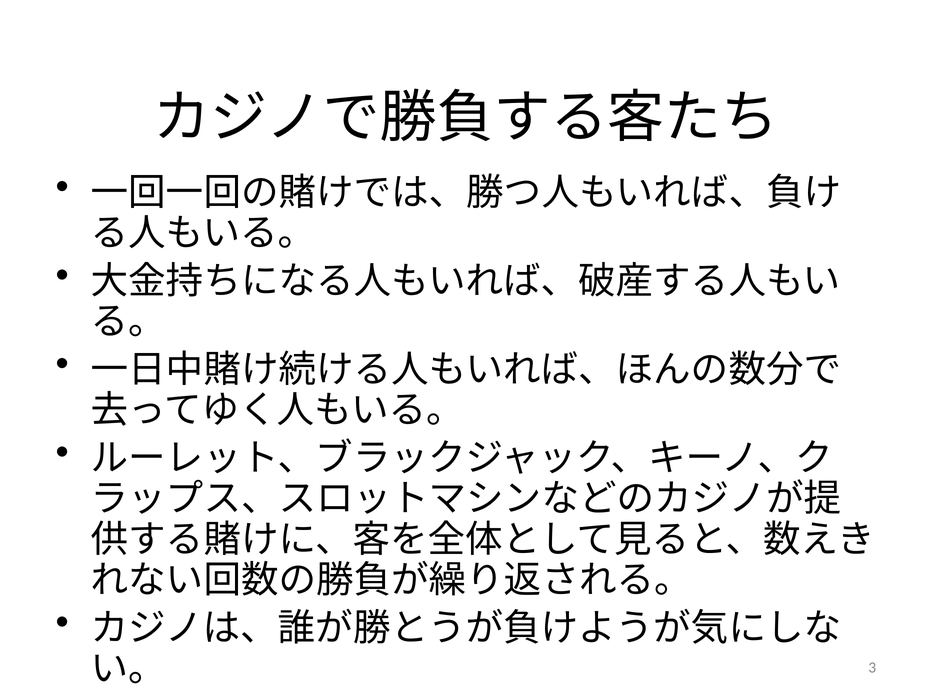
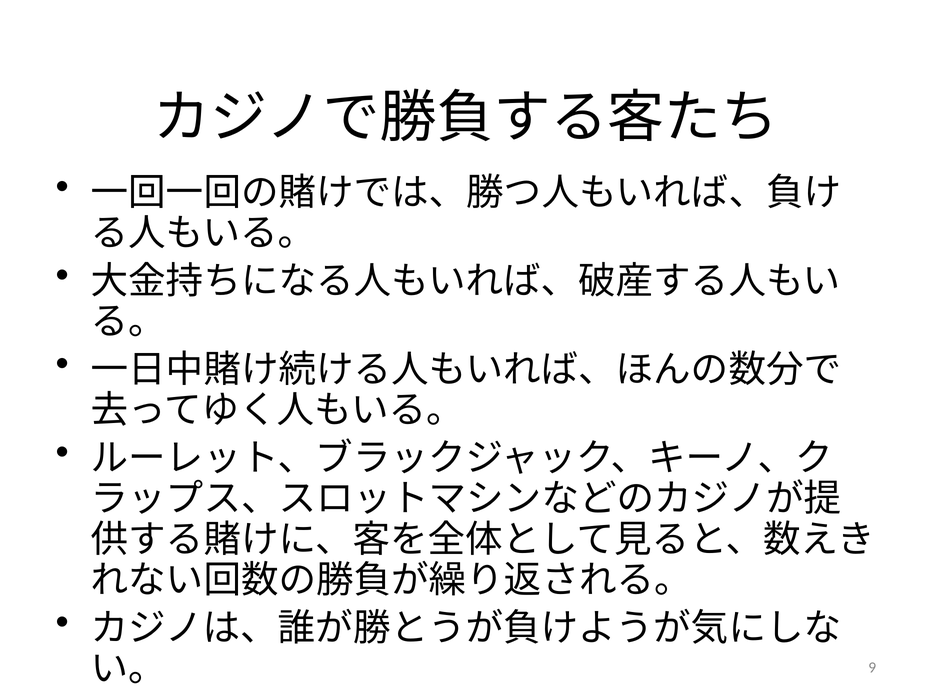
3: 3 -> 9
